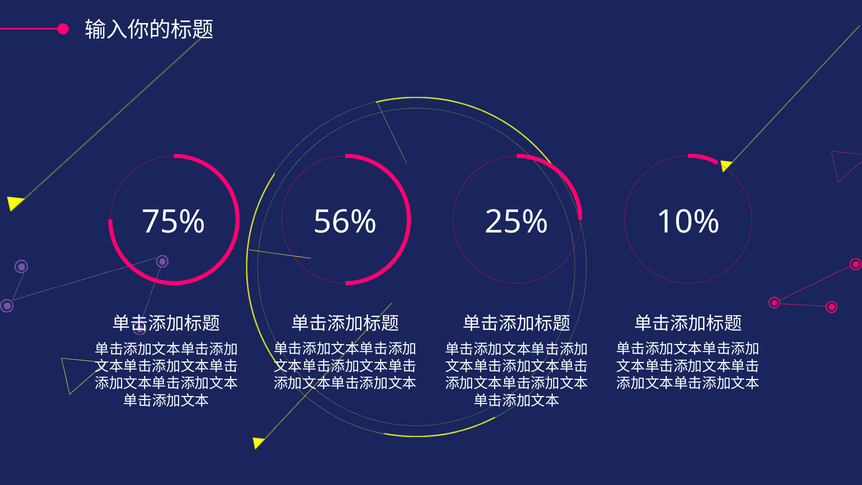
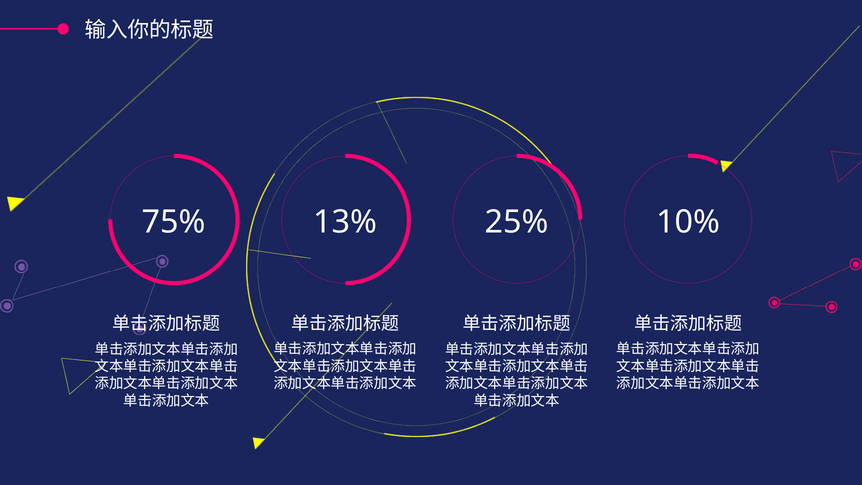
56%: 56% -> 13%
